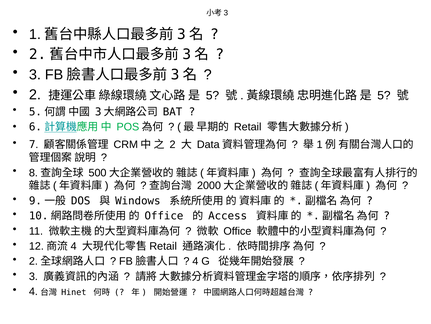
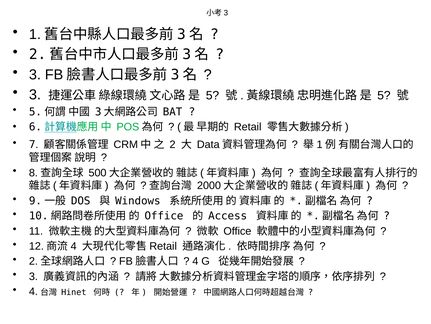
2 at (35, 95): 2 -> 3
